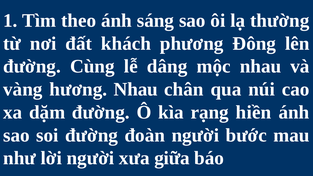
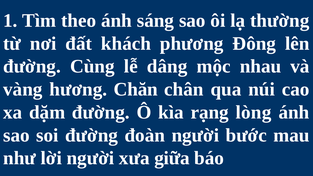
hương Nhau: Nhau -> Chăn
hiền: hiền -> lòng
